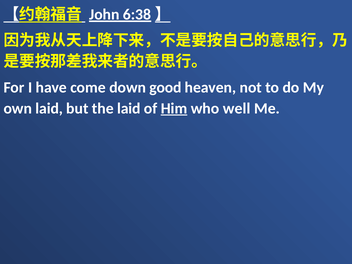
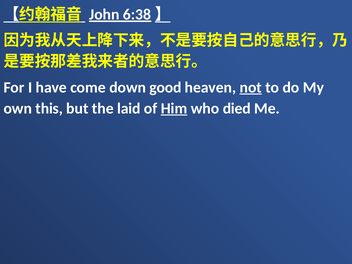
not underline: none -> present
own laid: laid -> this
well: well -> died
